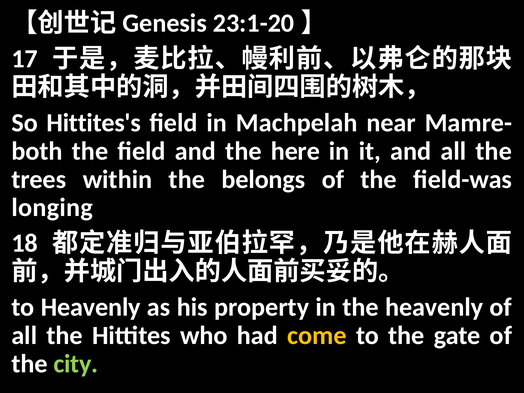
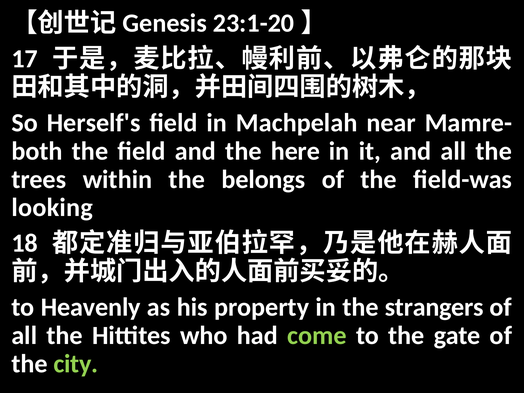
Hittites's: Hittites's -> Herself's
longing: longing -> looking
the heavenly: heavenly -> strangers
come colour: yellow -> light green
